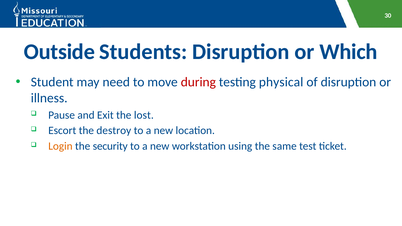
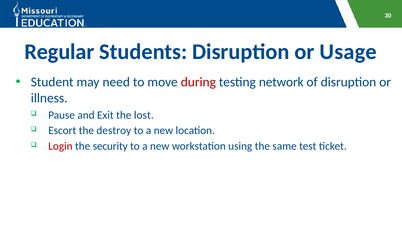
Outside: Outside -> Regular
Which: Which -> Usage
physical: physical -> network
Login colour: orange -> red
